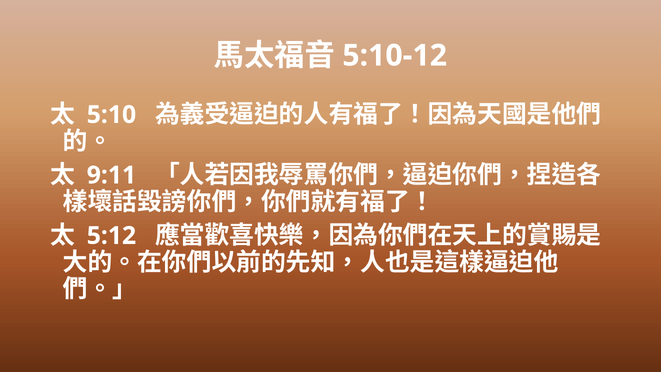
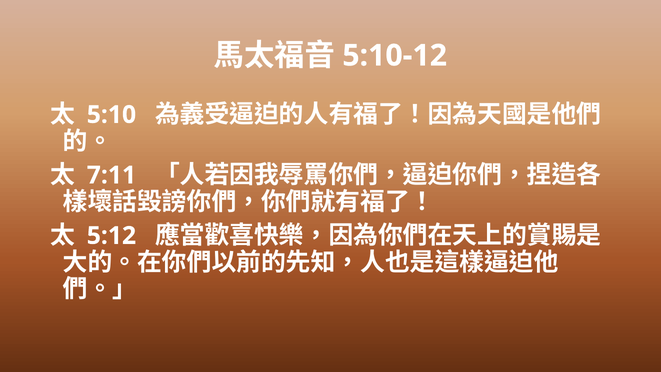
9:11: 9:11 -> 7:11
